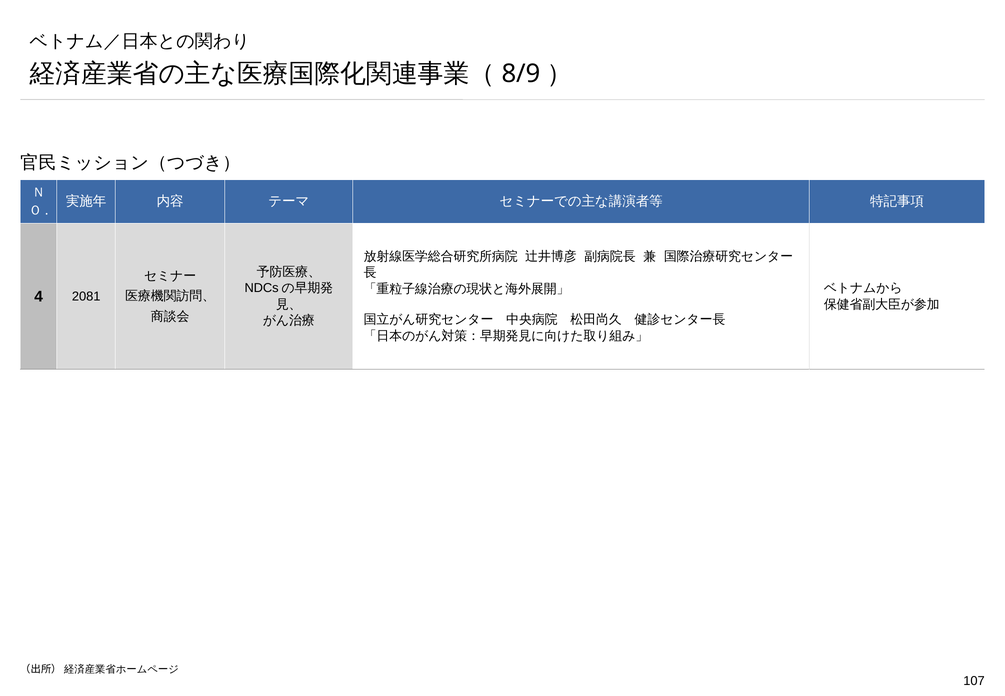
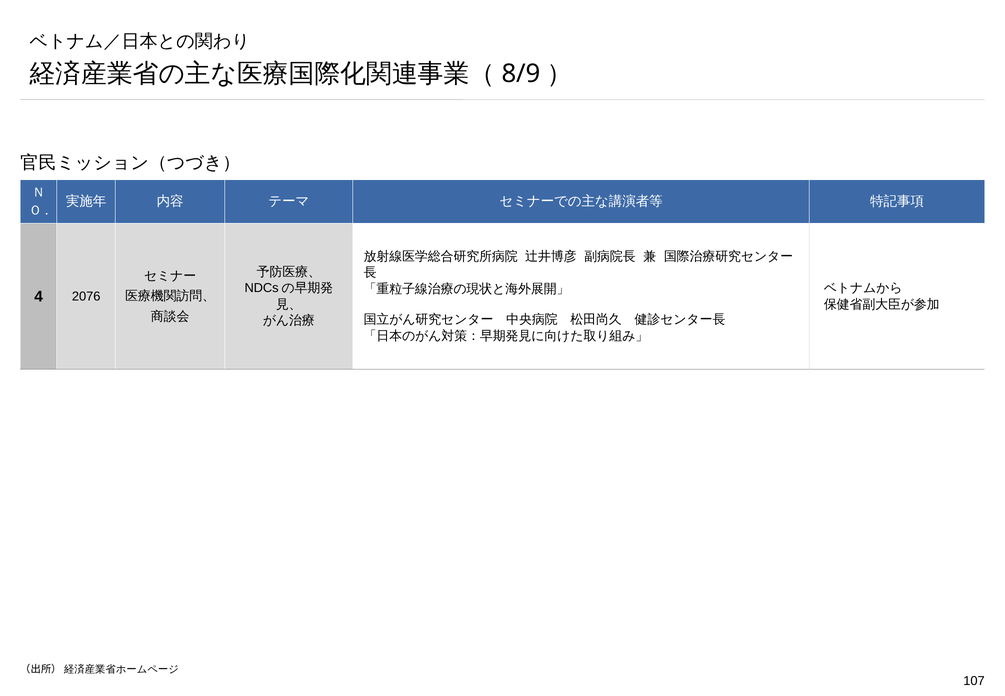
2081: 2081 -> 2076
